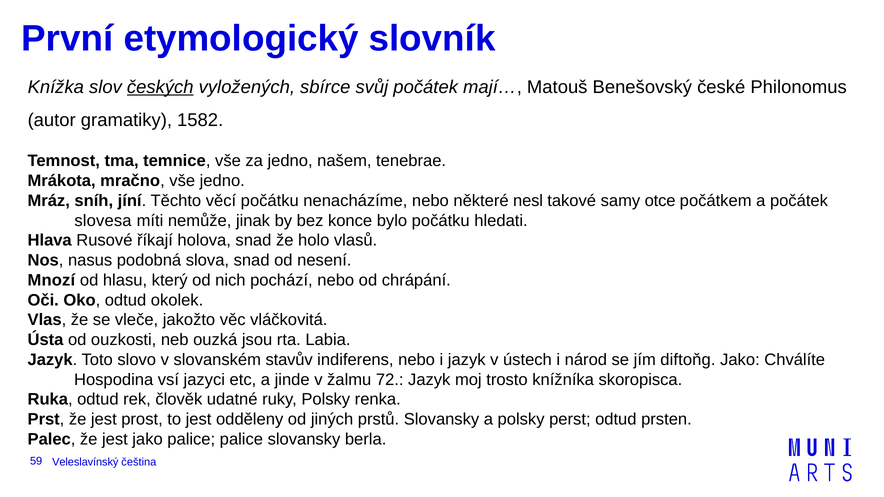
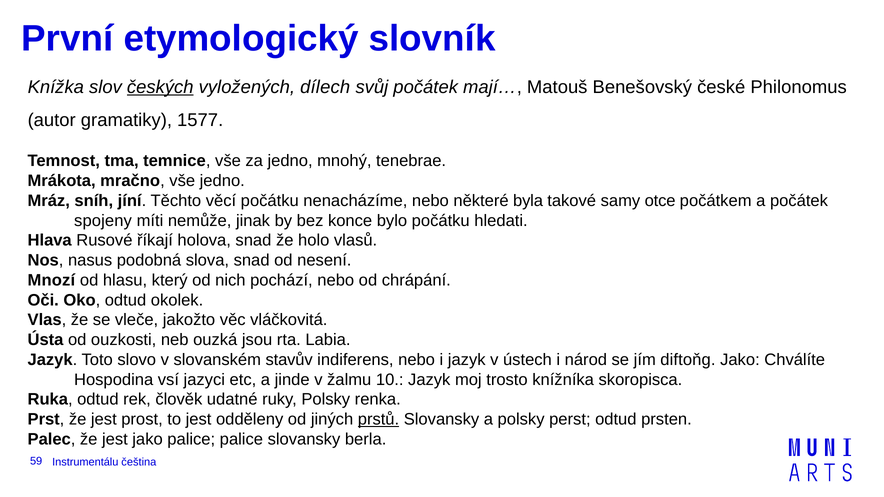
sbírce: sbírce -> dílech
1582: 1582 -> 1577
našem: našem -> mnohý
nesl: nesl -> byla
slovesa: slovesa -> spojeny
72: 72 -> 10
prstů underline: none -> present
Veleslavínský: Veleslavínský -> Instrumentálu
